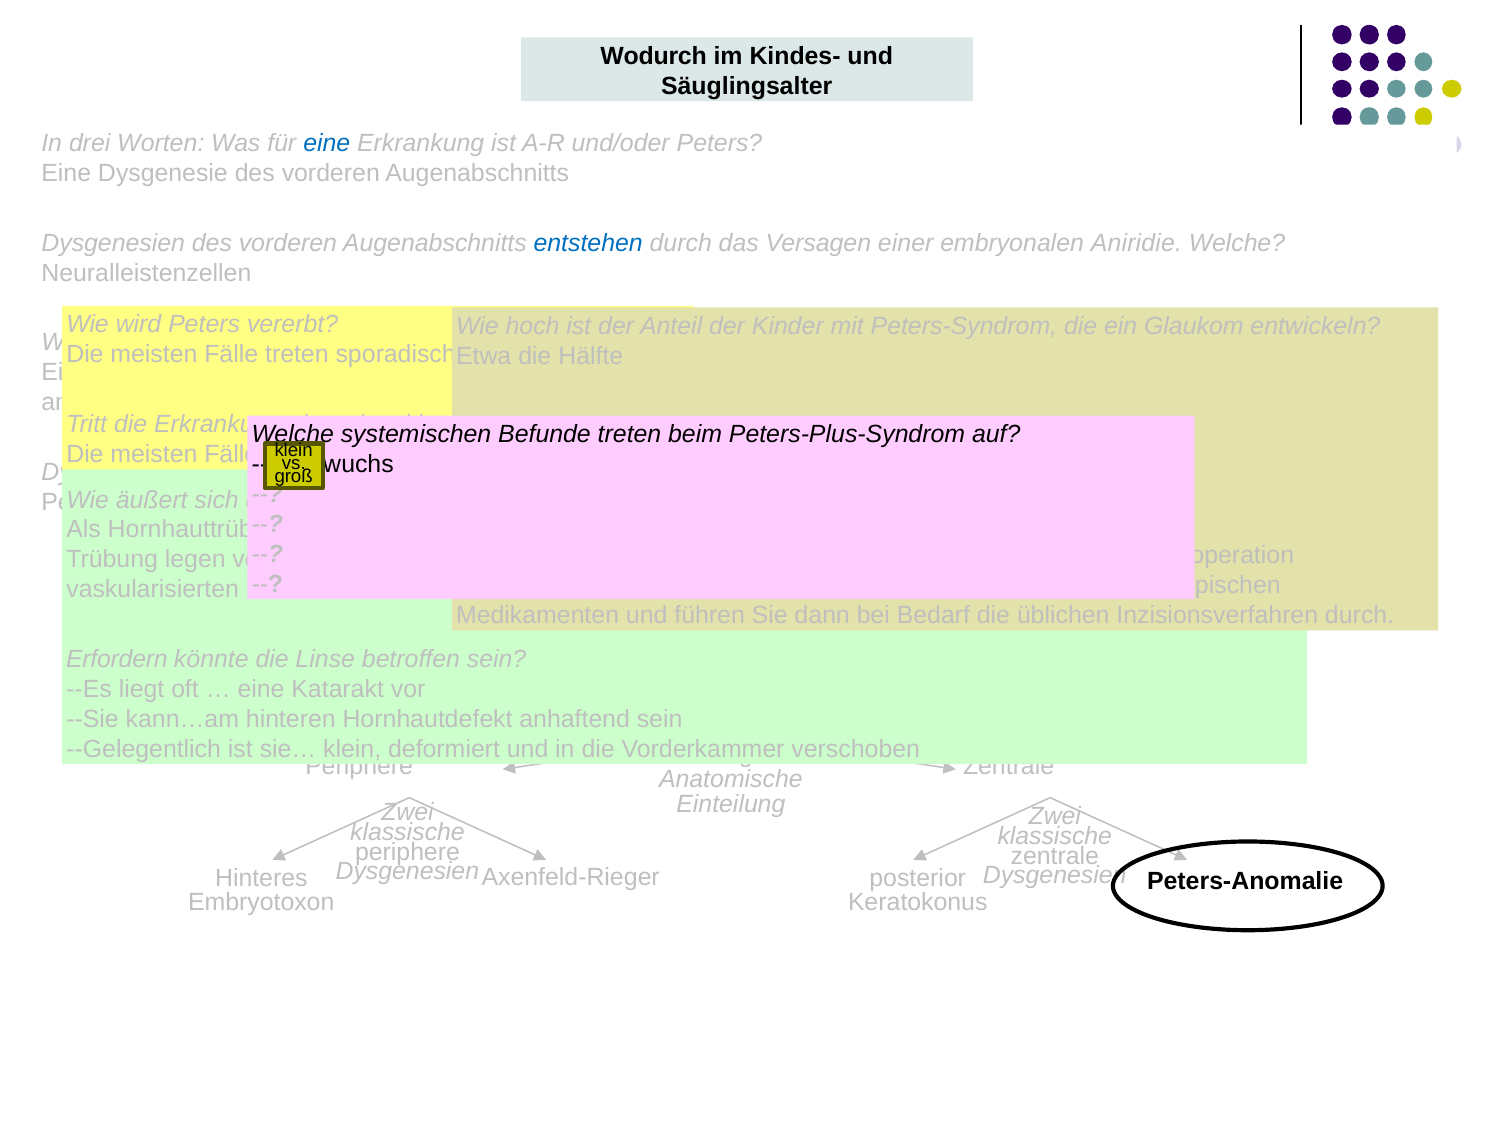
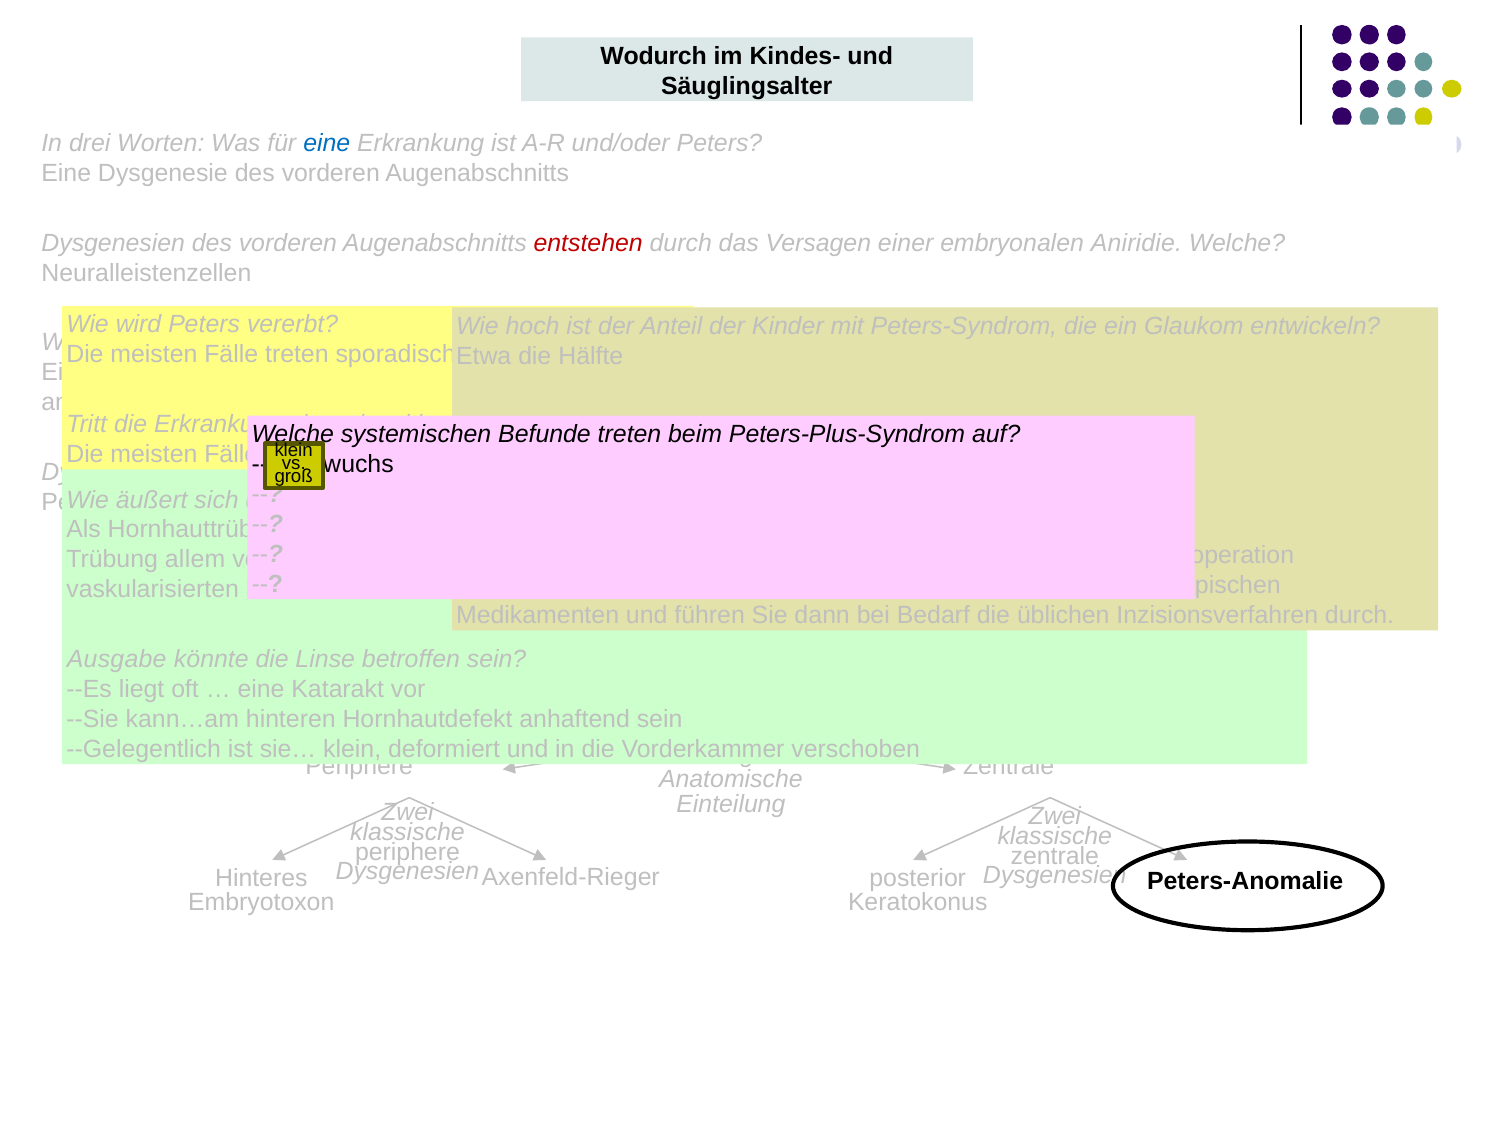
entstehen colour: blue -> red
legen: legen -> allem
Erfordern: Erfordern -> Ausgabe
